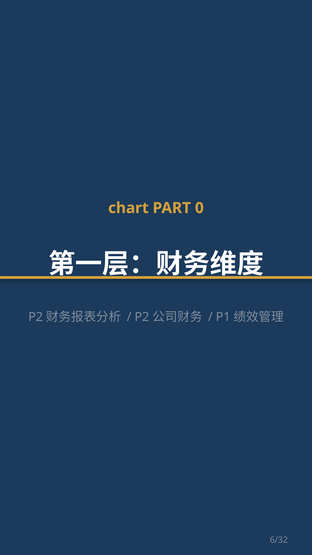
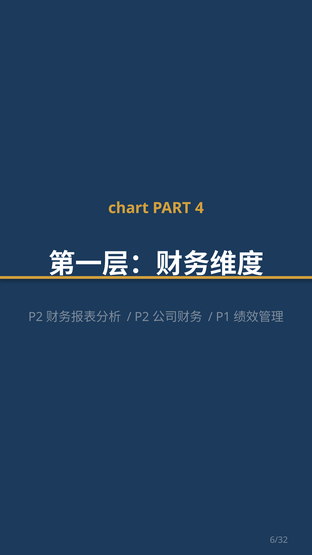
0: 0 -> 4
